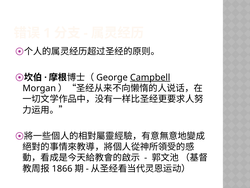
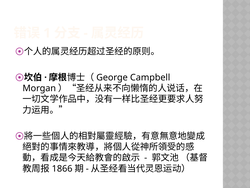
Campbell underline: present -> none
